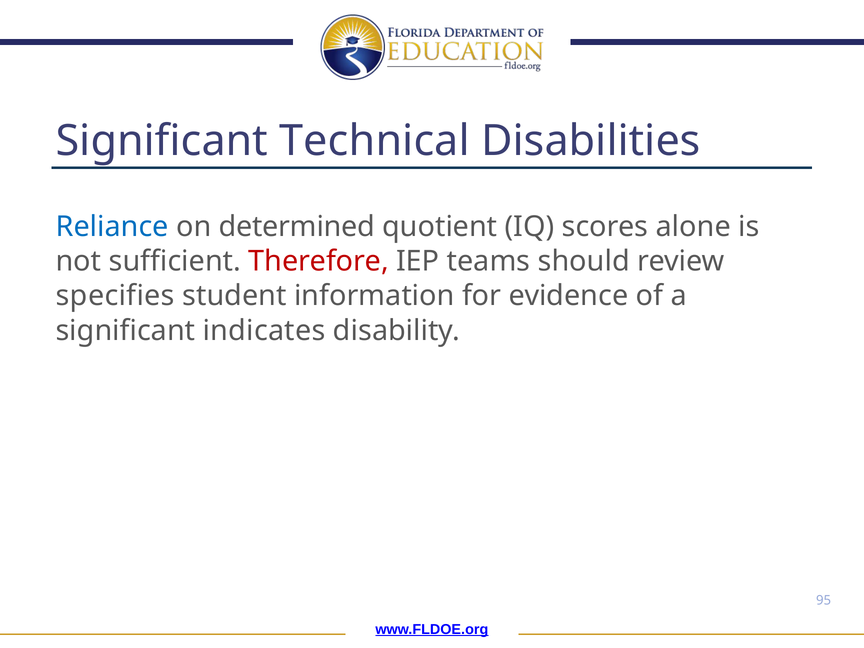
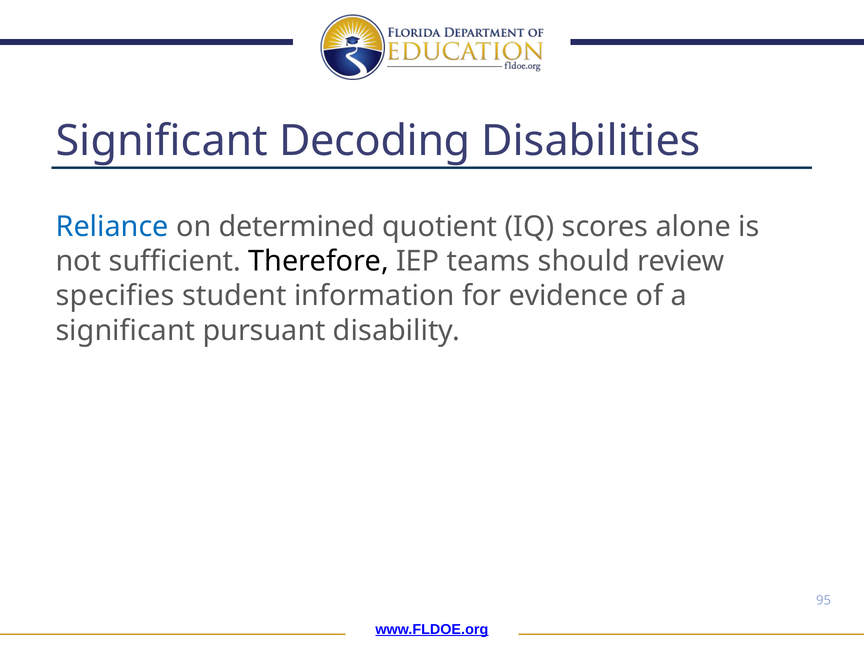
Technical: Technical -> Decoding
Therefore colour: red -> black
indicates: indicates -> pursuant
